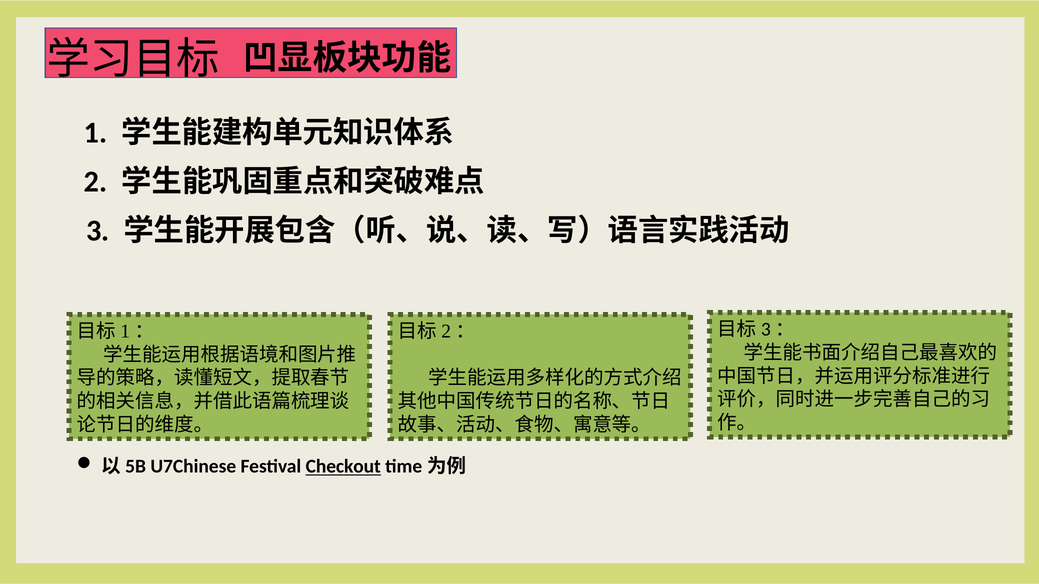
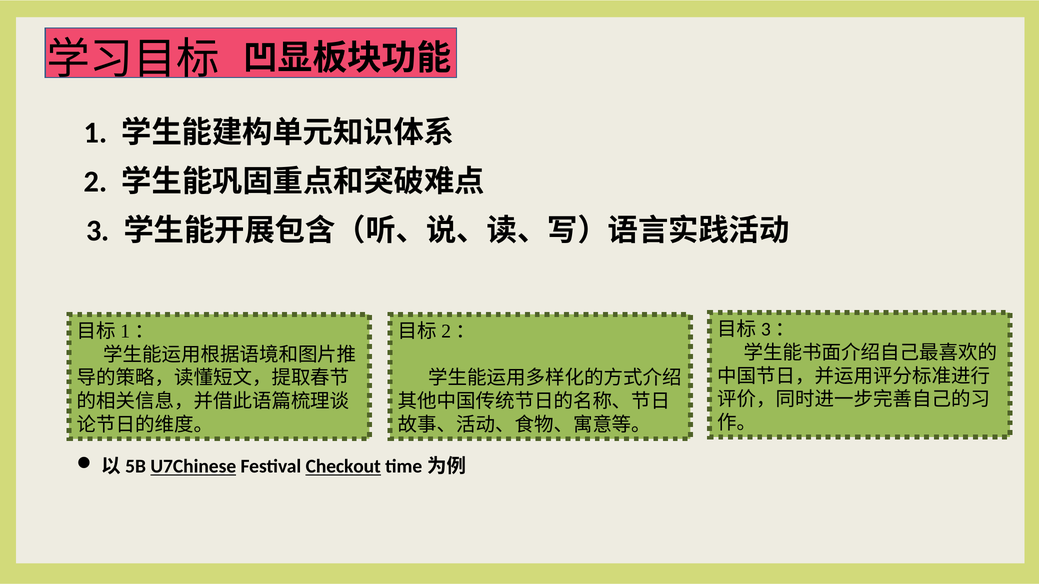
U7Chinese underline: none -> present
